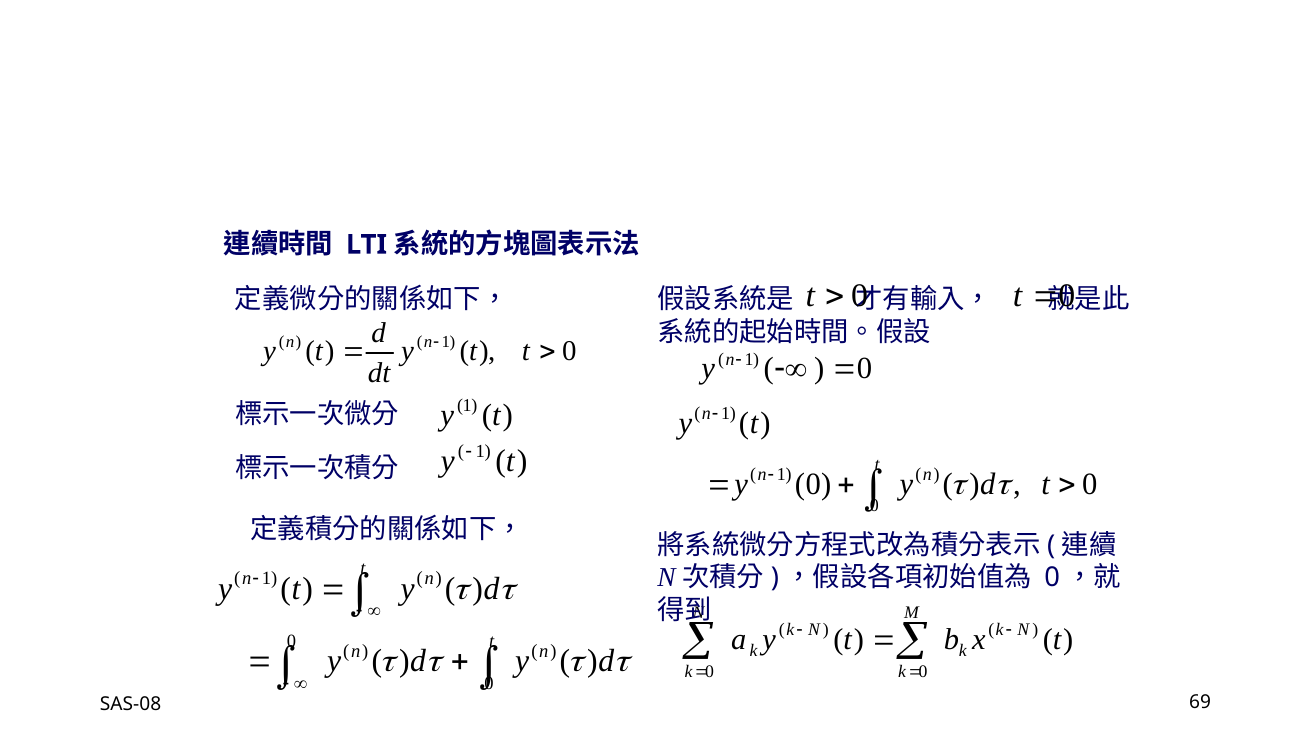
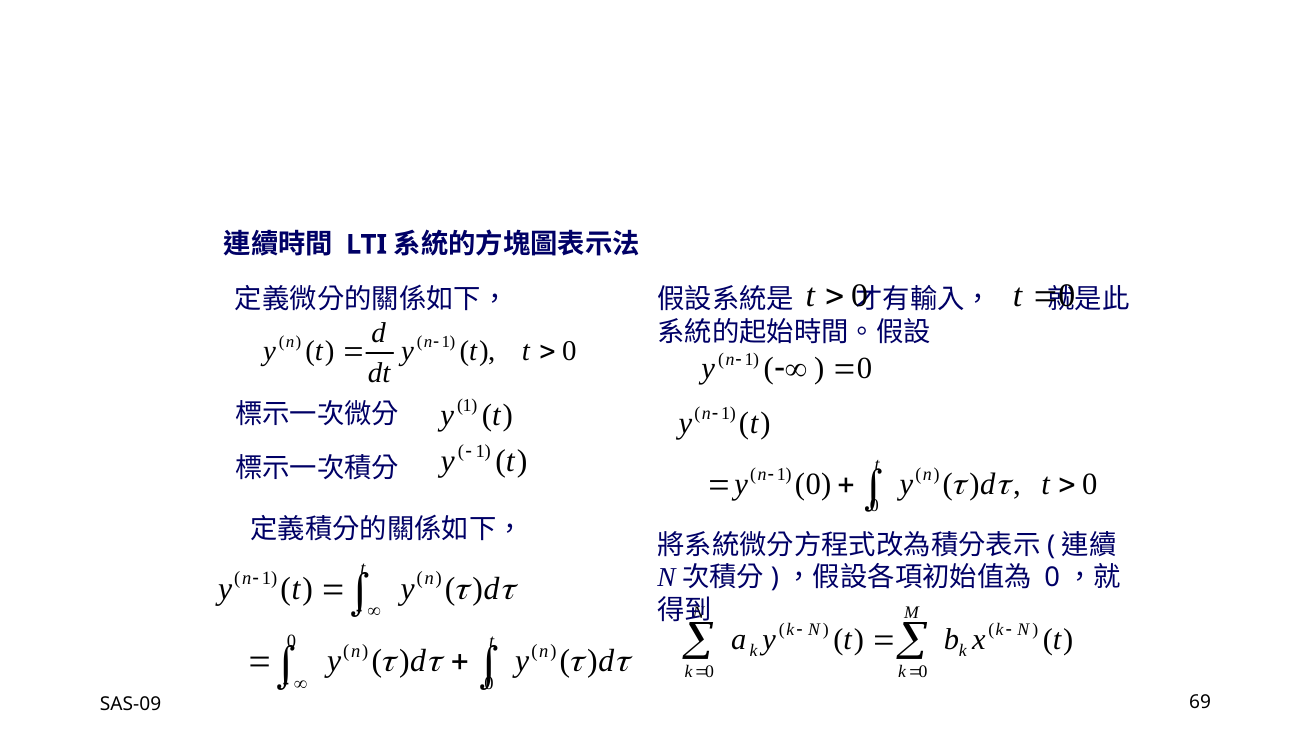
SAS-08: SAS-08 -> SAS-09
